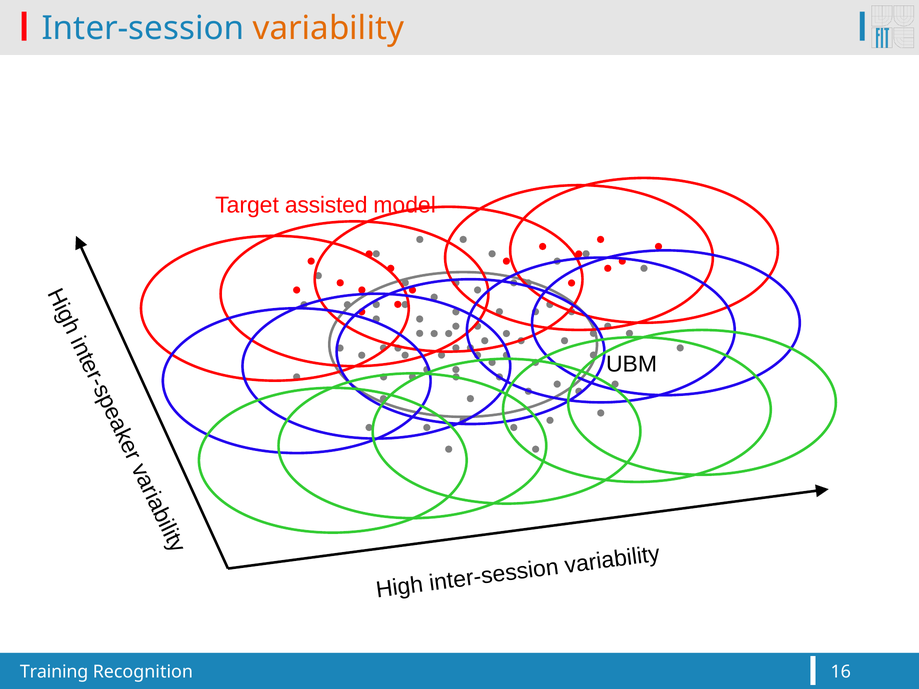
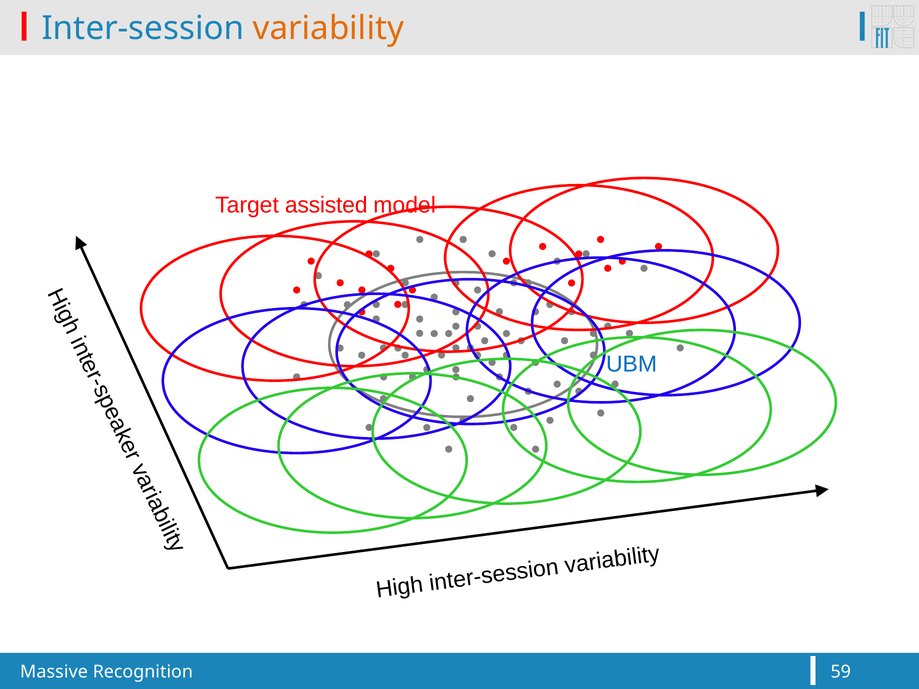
UBM colour: black -> blue
Training: Training -> Massive
16: 16 -> 59
